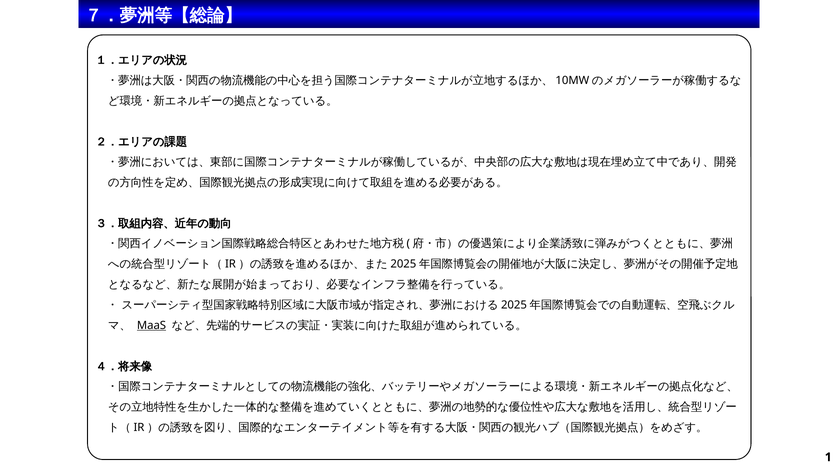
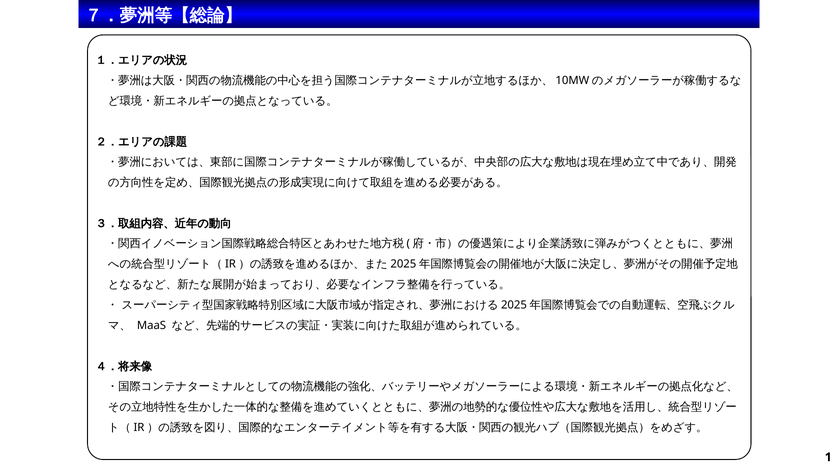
MaaS underline: present -> none
